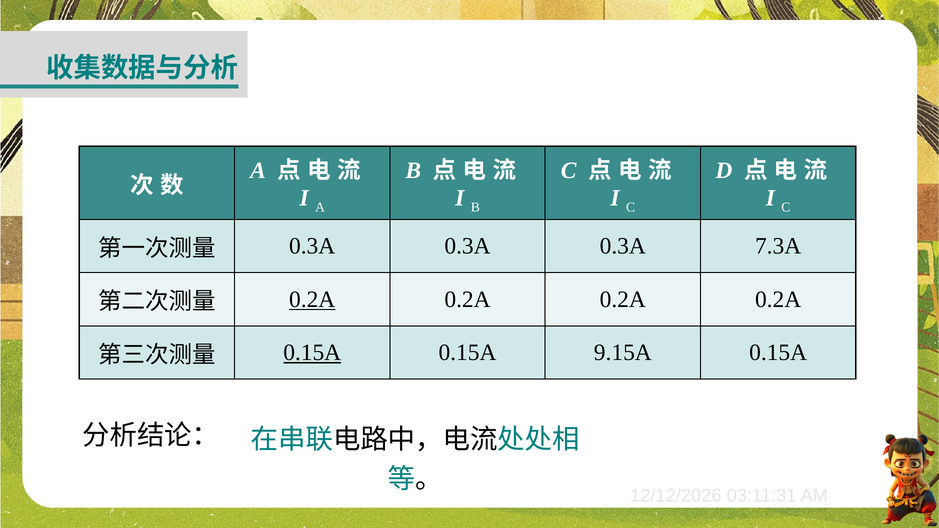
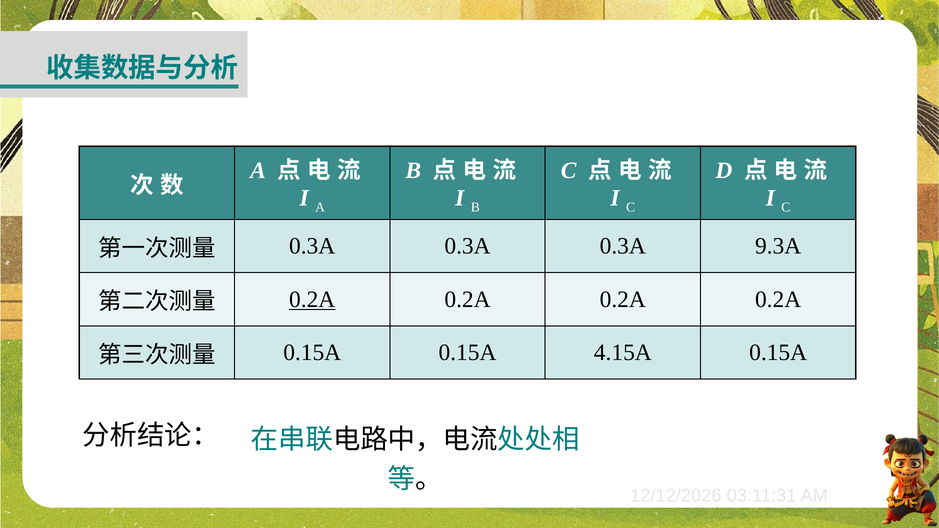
7.3A: 7.3A -> 9.3A
0.15A at (312, 353) underline: present -> none
9.15A: 9.15A -> 4.15A
